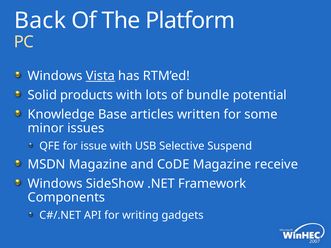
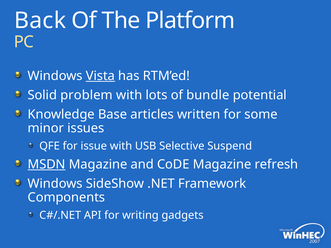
products: products -> problem
MSDN underline: none -> present
receive: receive -> refresh
